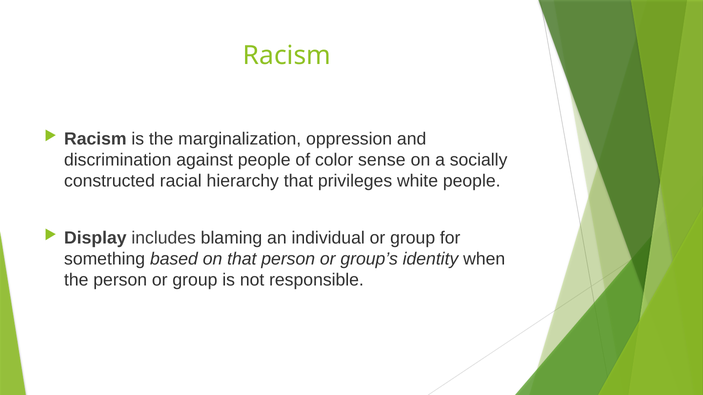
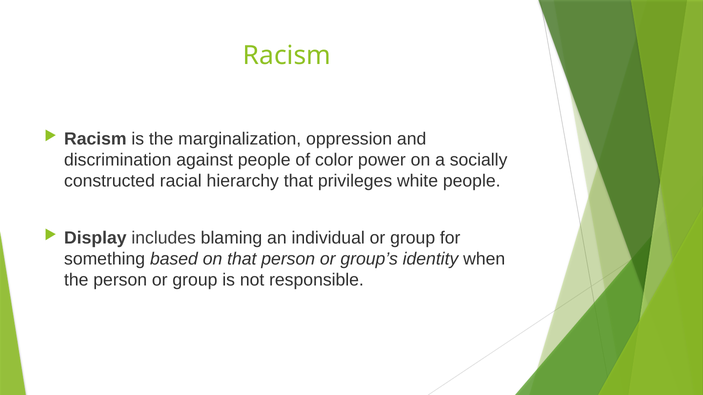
sense: sense -> power
